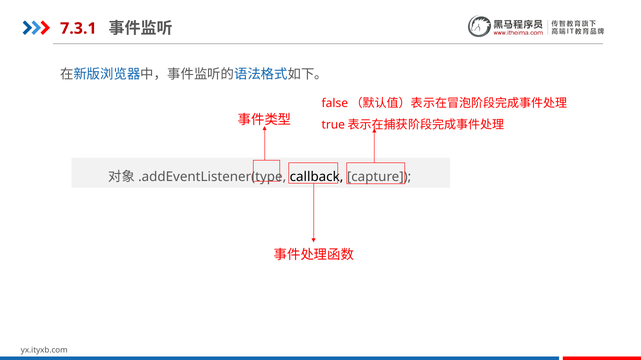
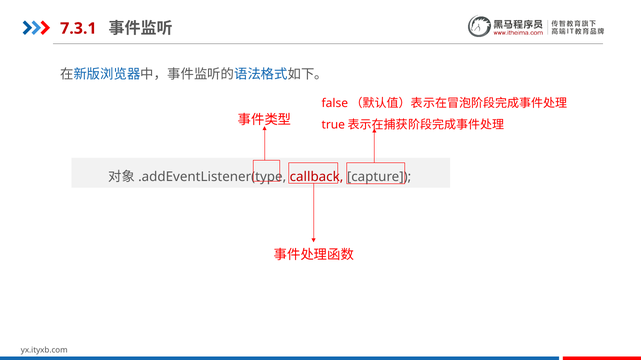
callback colour: black -> red
